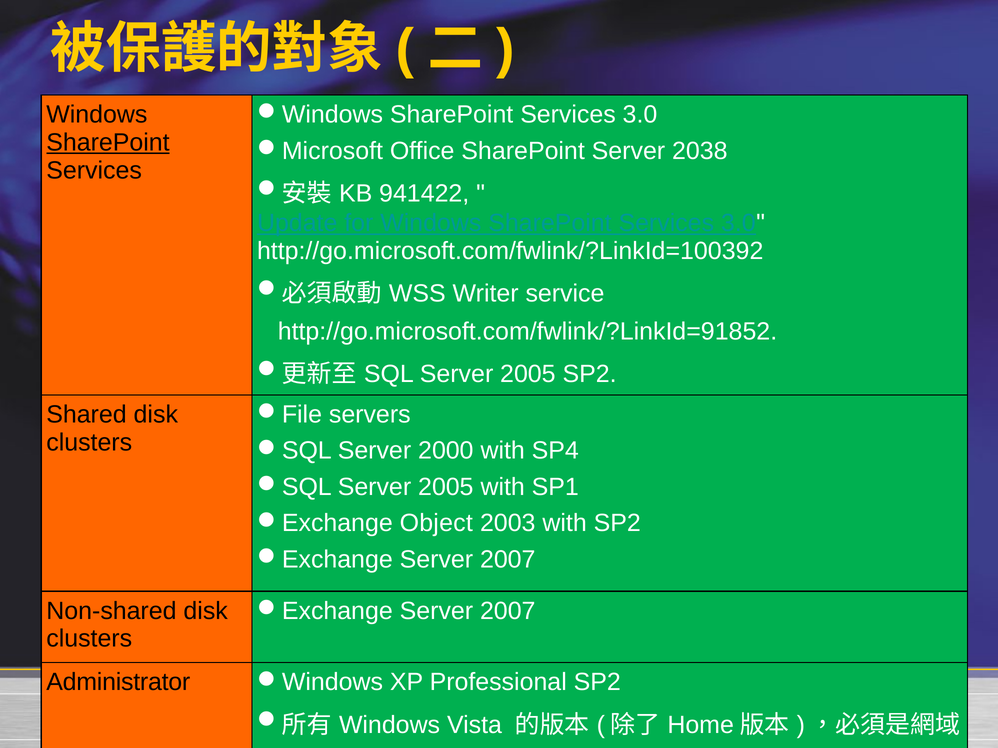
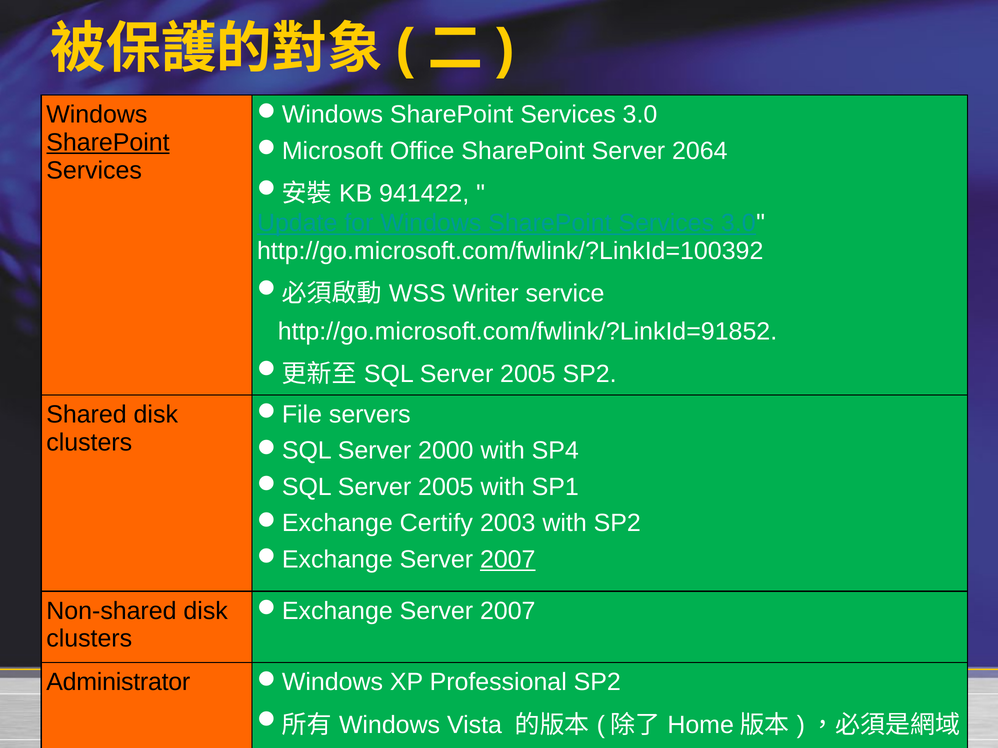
2038: 2038 -> 2064
Object: Object -> Certify
2007 at (508, 560) underline: none -> present
